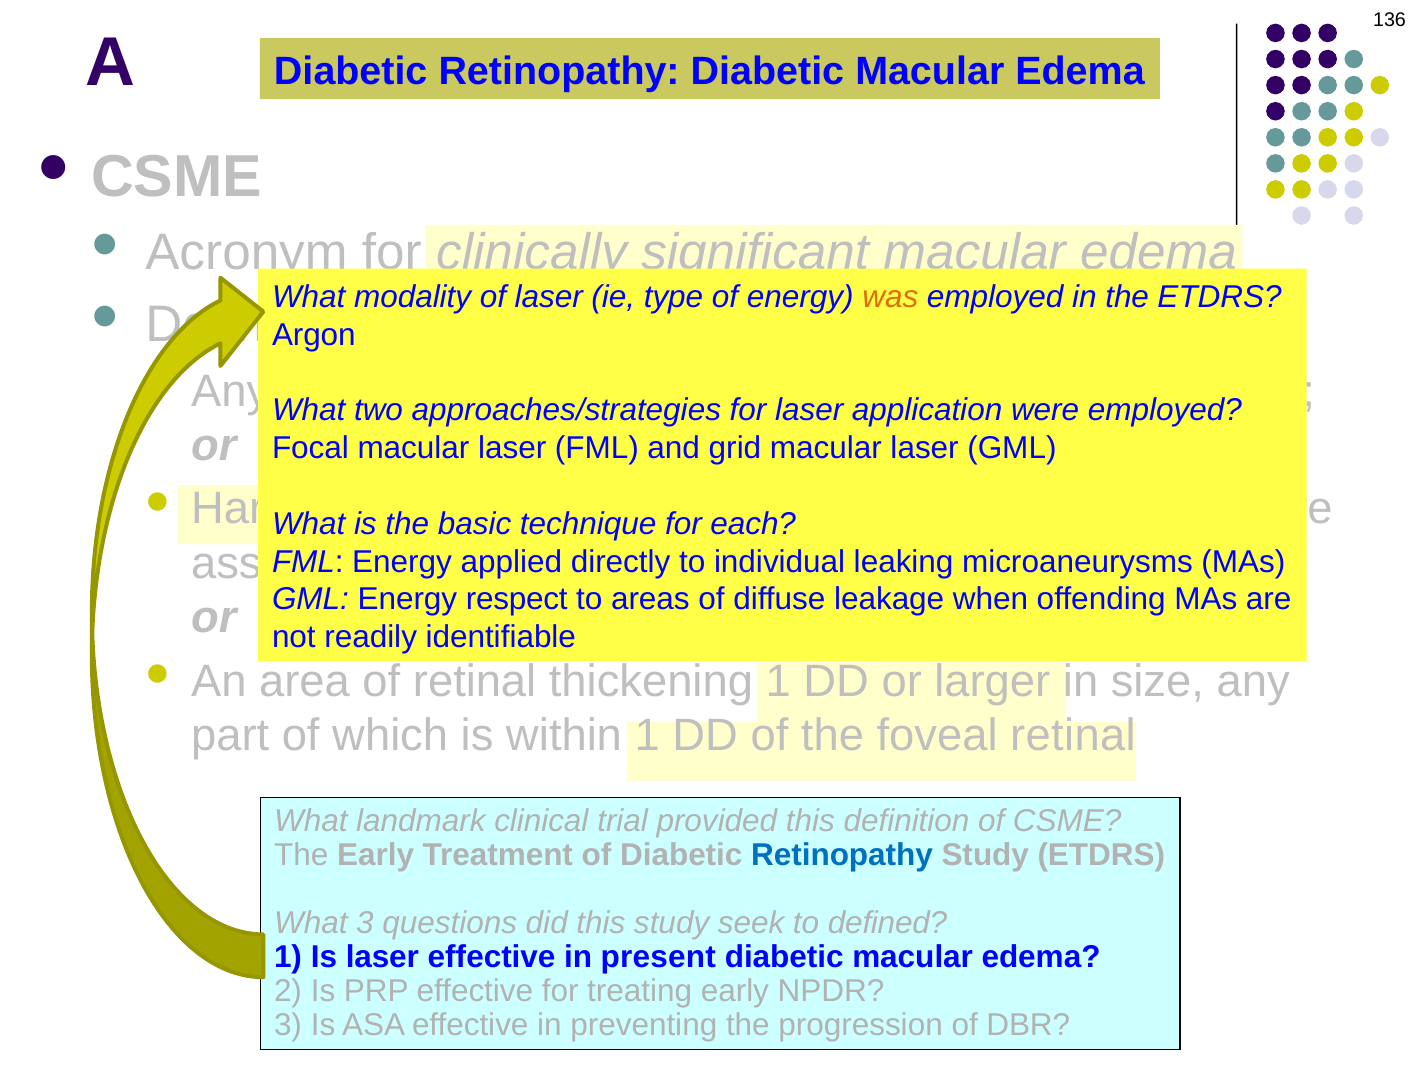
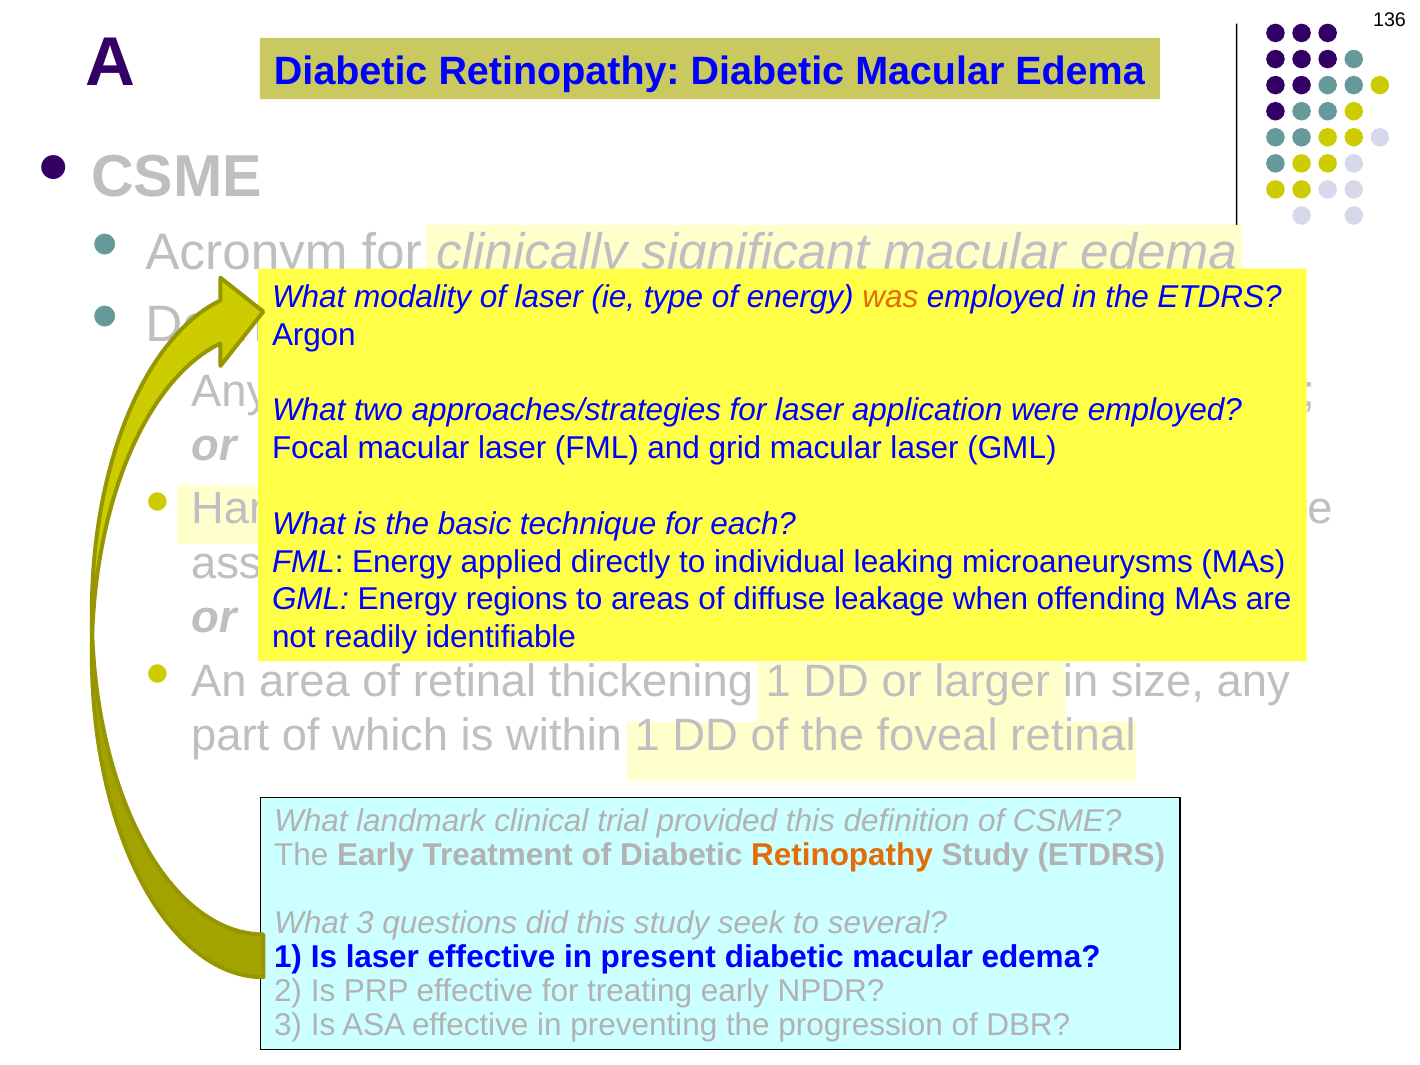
respect: respect -> regions
Retinopathy at (842, 855) colour: blue -> orange
defined: defined -> several
